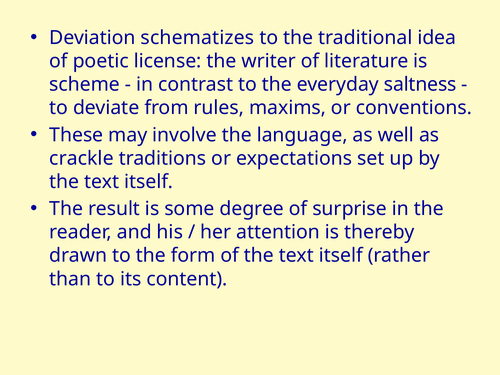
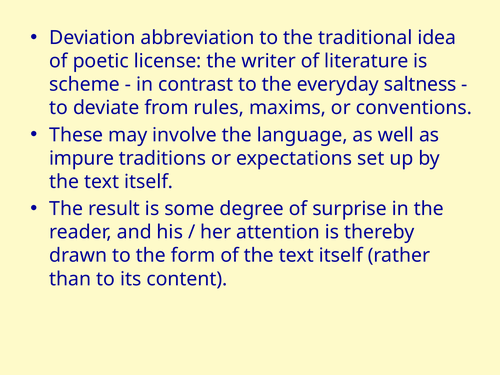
schematizes: schematizes -> abbreviation
crackle: crackle -> impure
